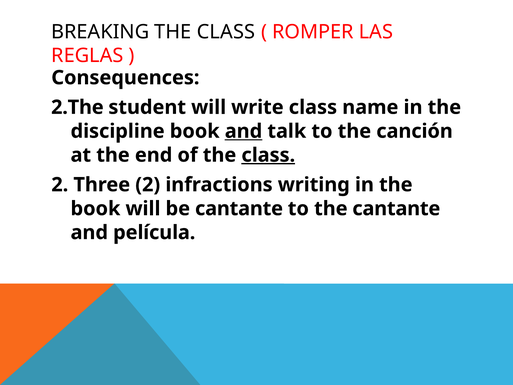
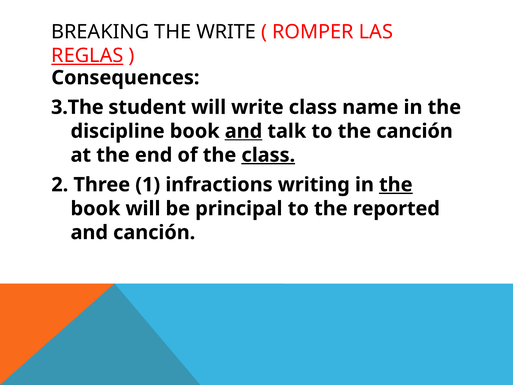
BREAKING THE CLASS: CLASS -> WRITE
REGLAS underline: none -> present
2.The: 2.The -> 3.The
Three 2: 2 -> 1
the at (396, 185) underline: none -> present
be cantante: cantante -> principal
the cantante: cantante -> reported
and película: película -> canción
